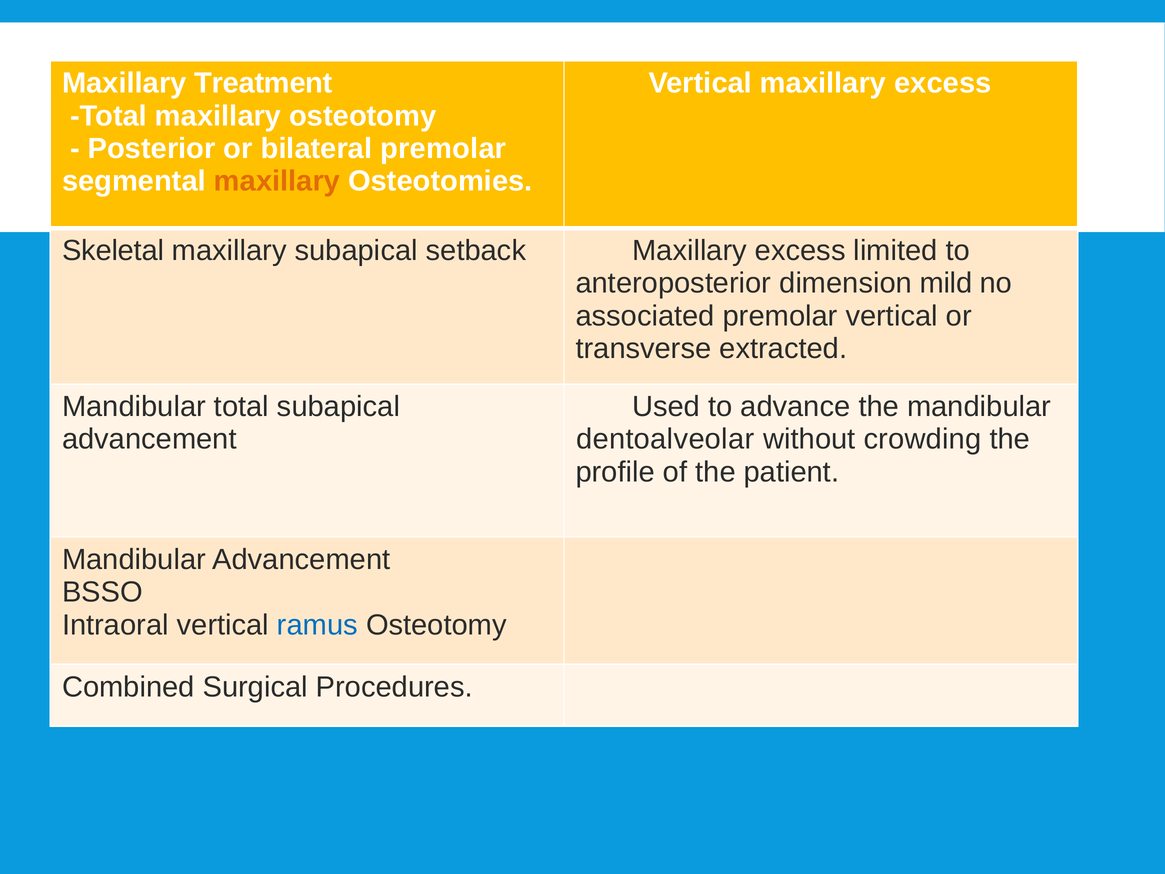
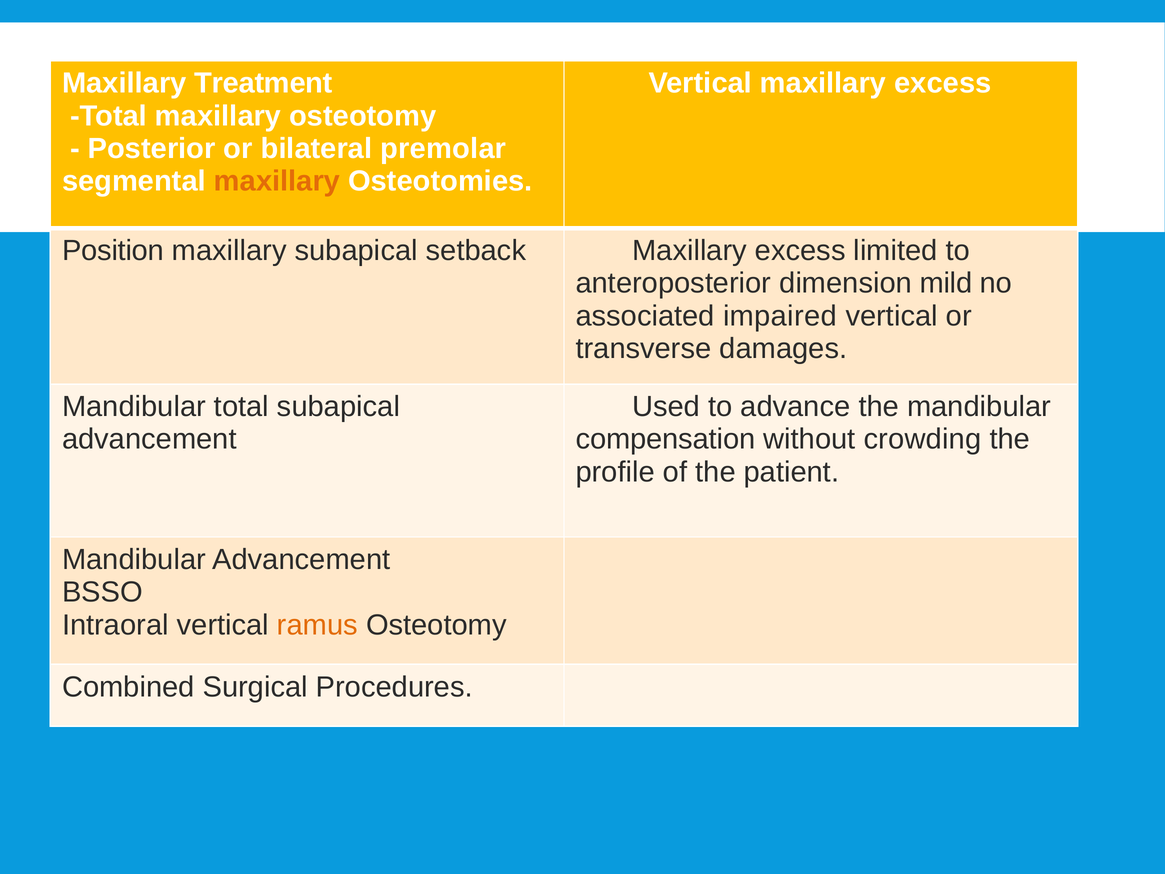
Skeletal: Skeletal -> Position
associated premolar: premolar -> impaired
extracted: extracted -> damages
dentoalveolar: dentoalveolar -> compensation
ramus colour: blue -> orange
